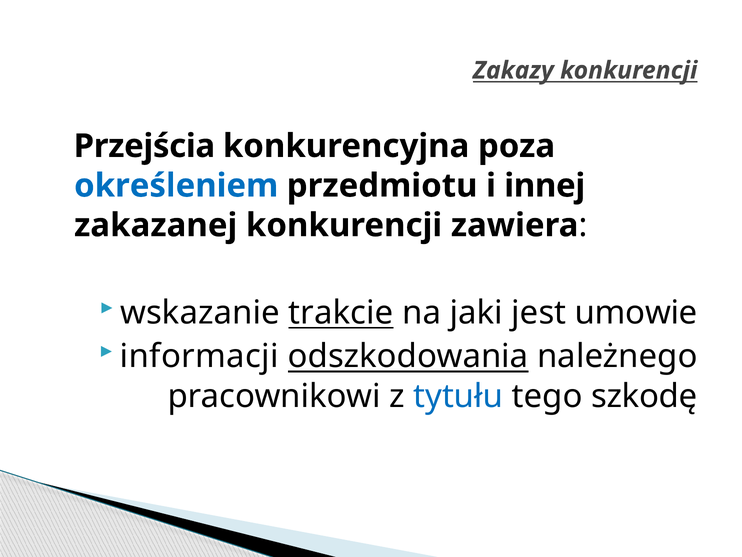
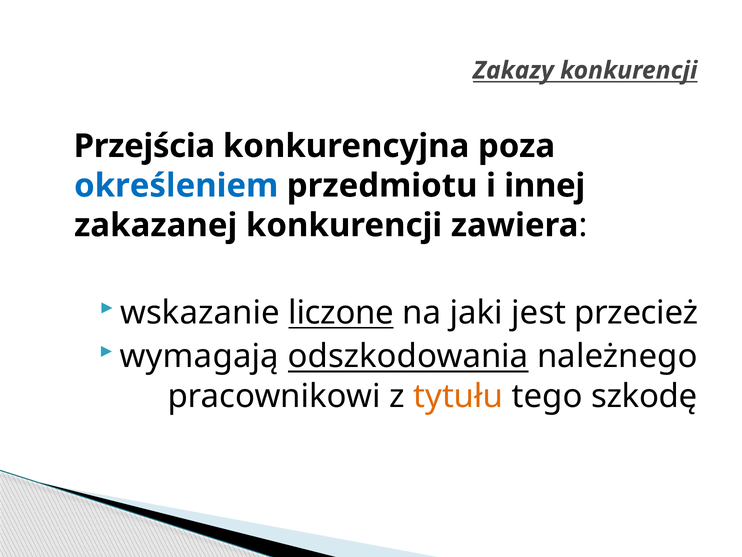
trakcie: trakcie -> liczone
umowie: umowie -> przecież
informacji: informacji -> wymagają
tytułu colour: blue -> orange
